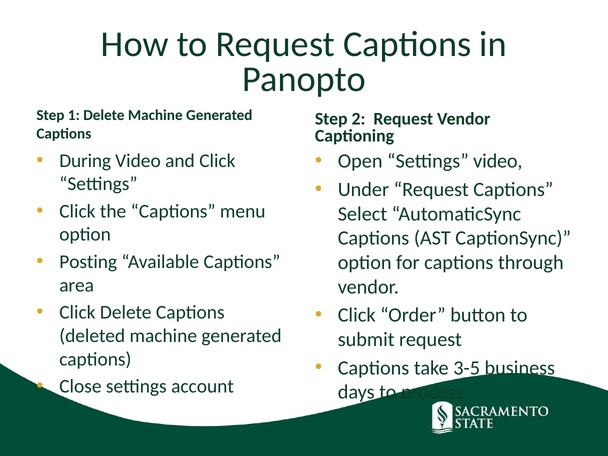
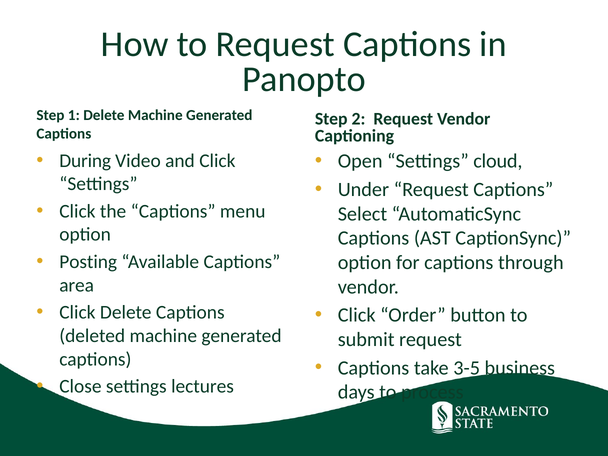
Settings video: video -> cloud
account: account -> lectures
